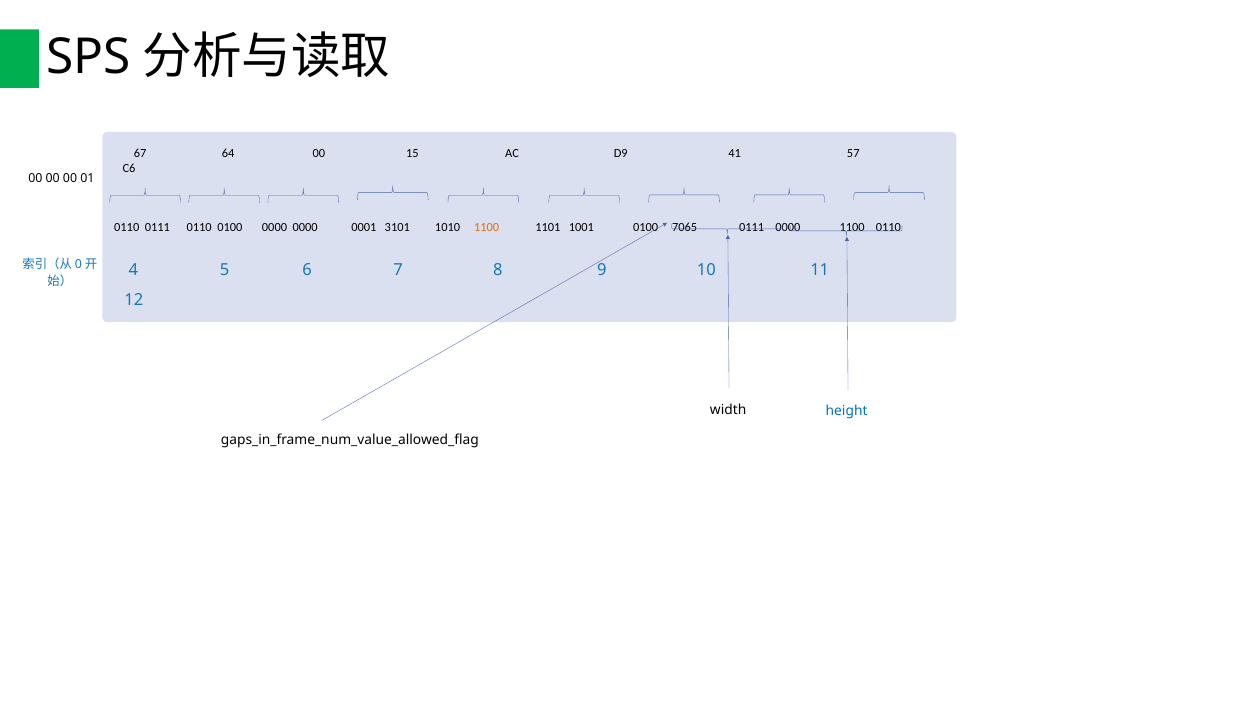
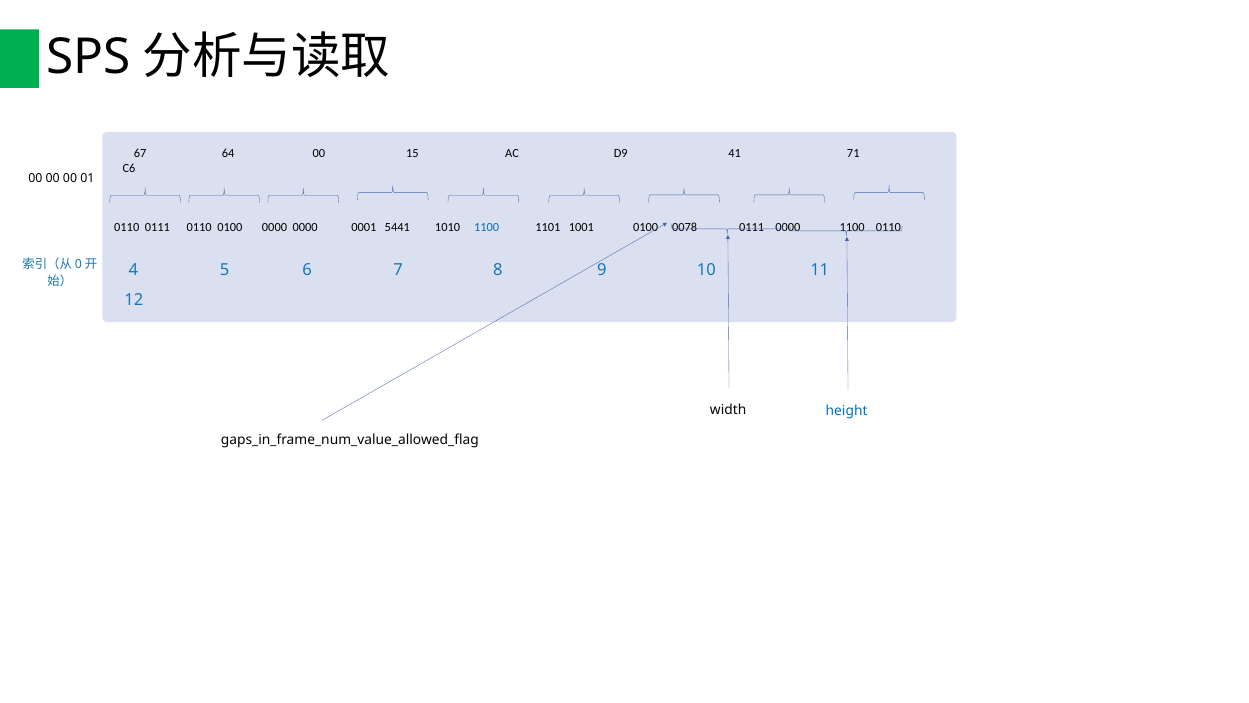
57: 57 -> 71
3101: 3101 -> 5441
1100 at (487, 228) colour: orange -> blue
7065: 7065 -> 0078
